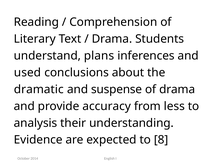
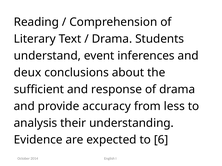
plans: plans -> event
used: used -> deux
dramatic: dramatic -> sufficient
suspense: suspense -> response
8: 8 -> 6
